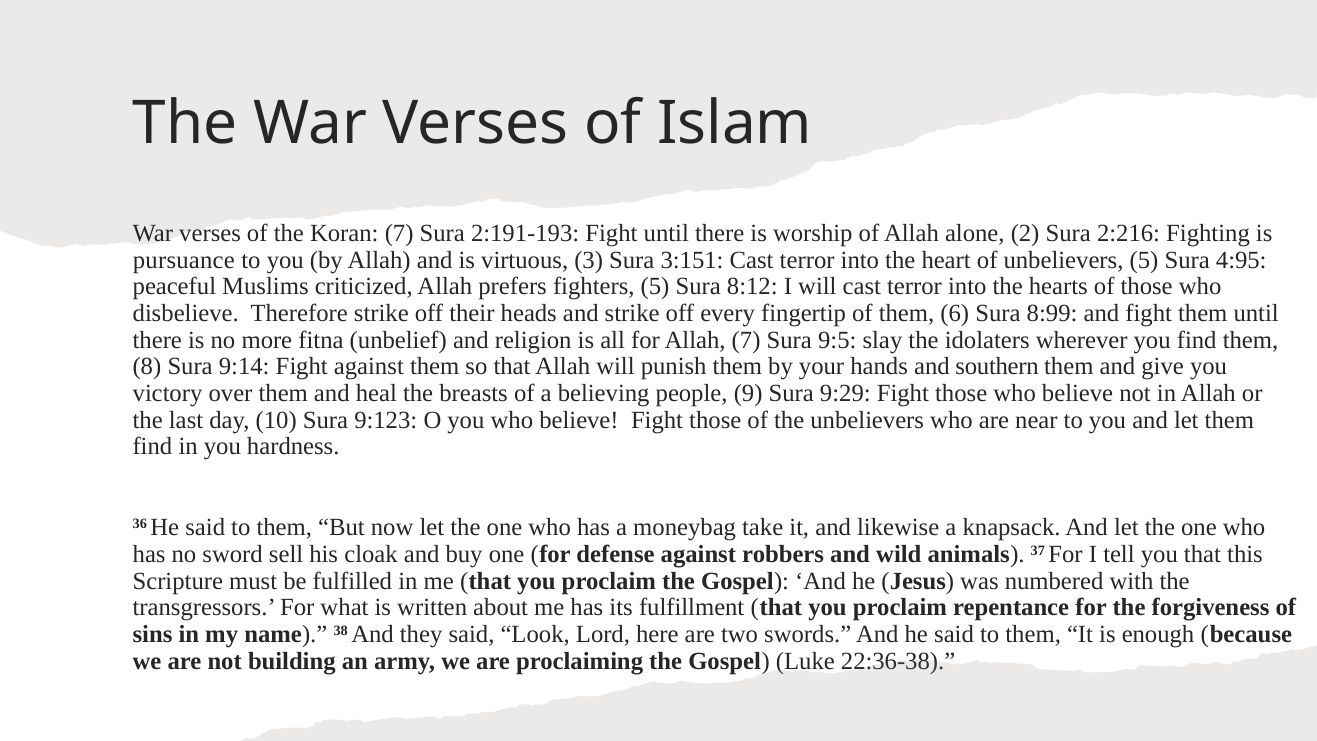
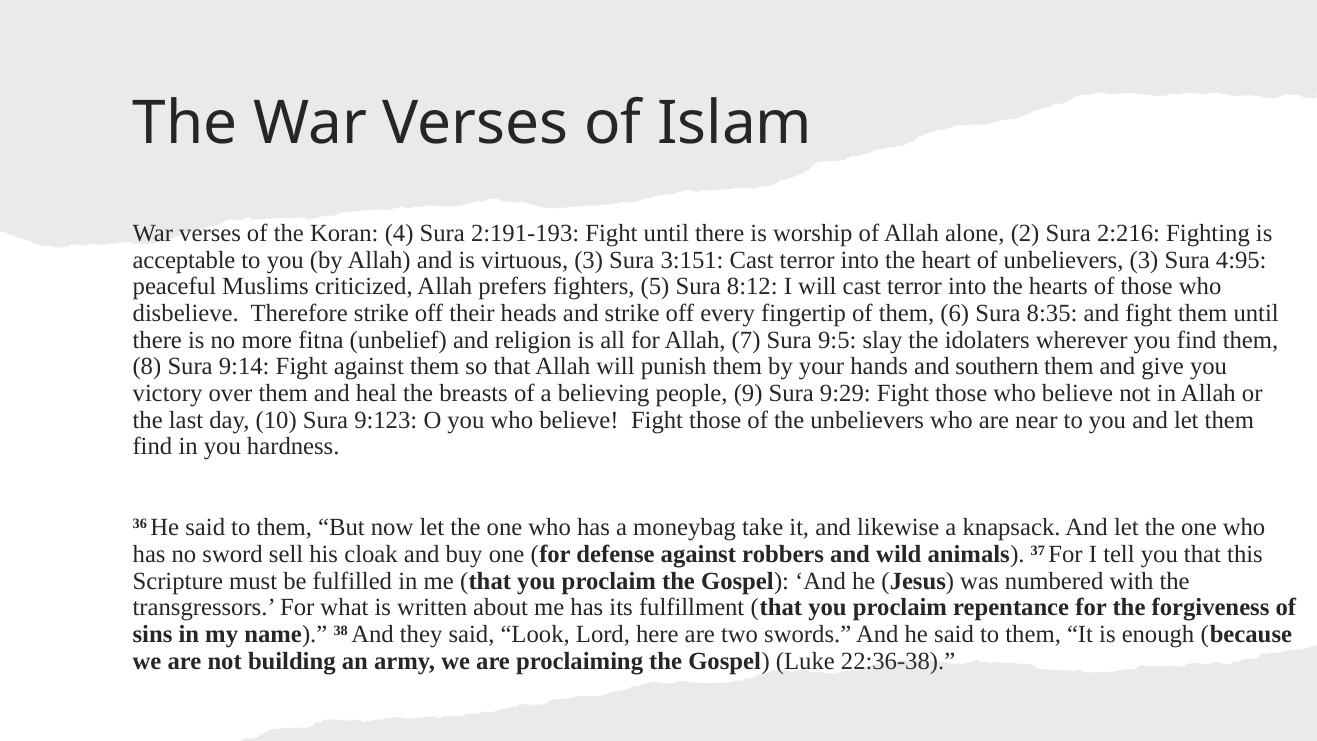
Koran 7: 7 -> 4
pursuance: pursuance -> acceptable
unbelievers 5: 5 -> 3
8:99: 8:99 -> 8:35
